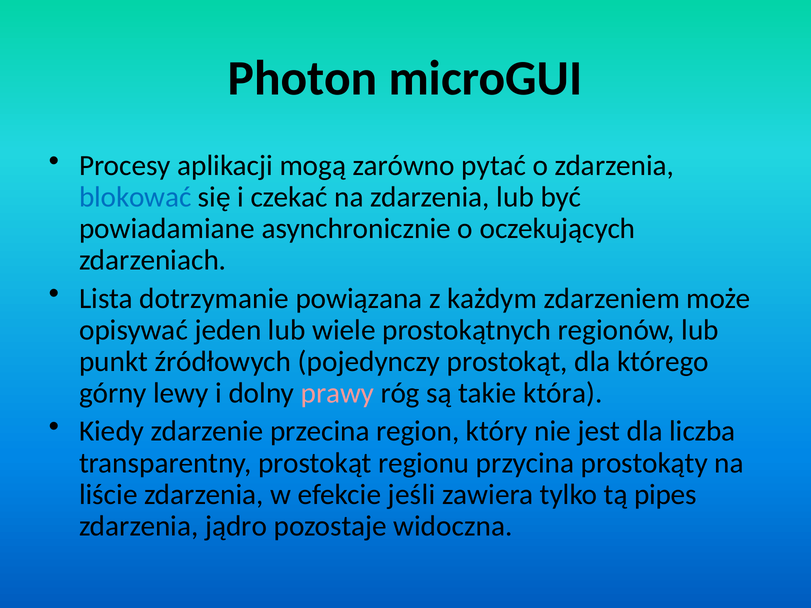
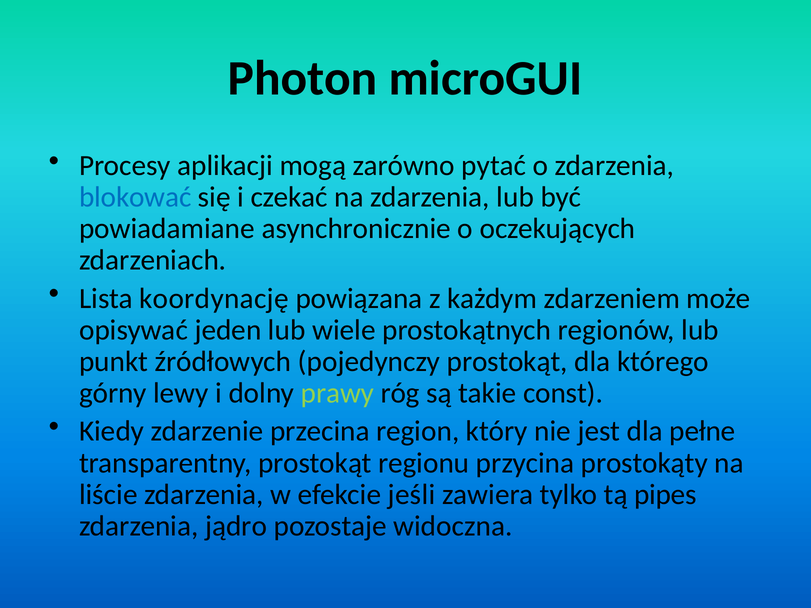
dotrzymanie: dotrzymanie -> koordynację
prawy colour: pink -> light green
która: która -> const
liczba: liczba -> pełne
